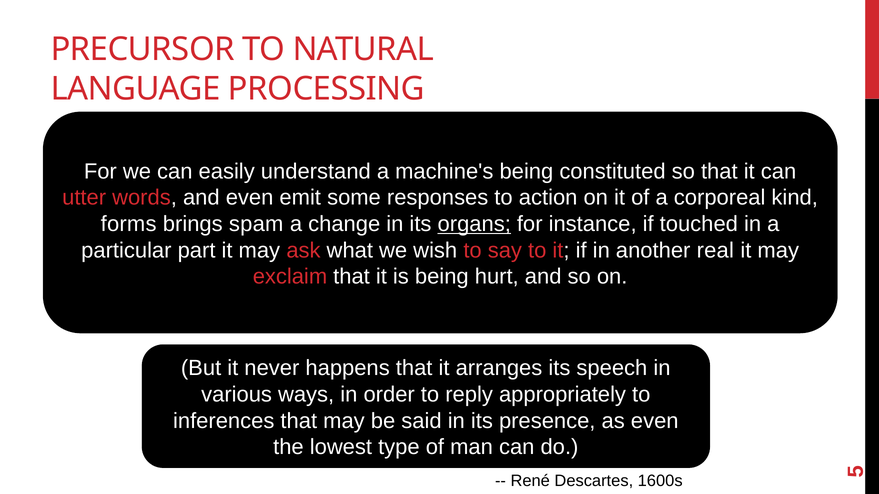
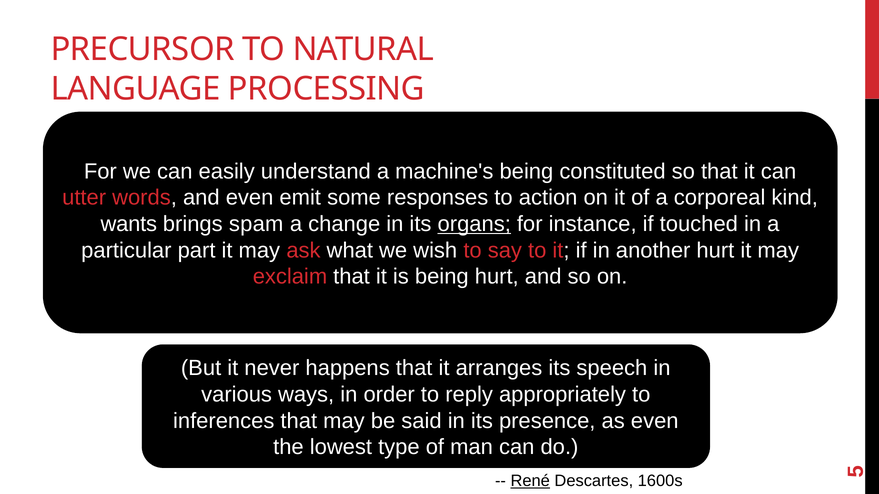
forms: forms -> wants
another real: real -> hurt
René underline: none -> present
